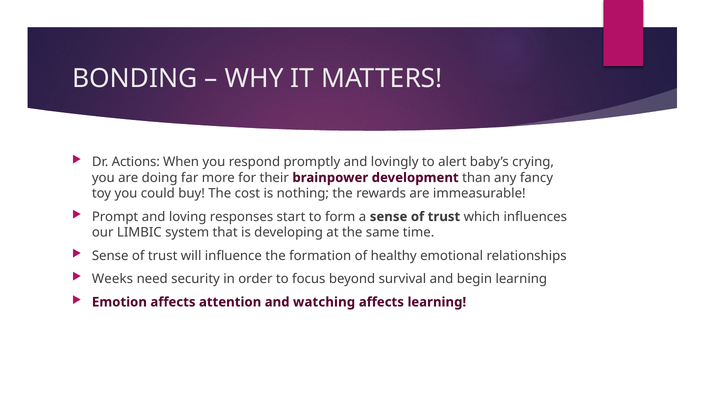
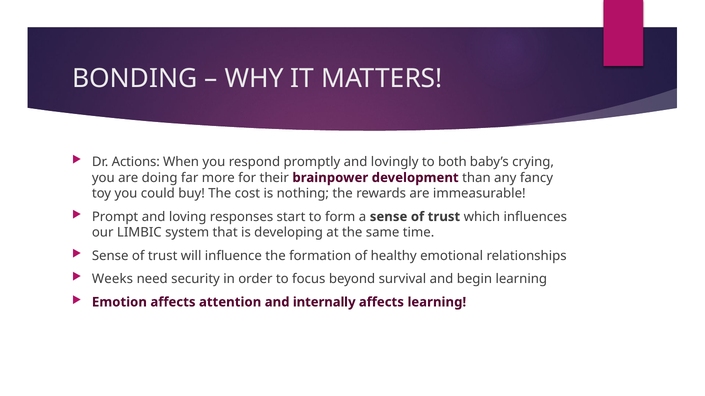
alert: alert -> both
watching: watching -> internally
